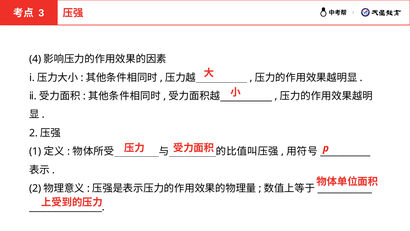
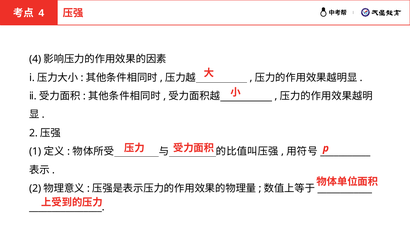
3 at (41, 13): 3 -> 4
